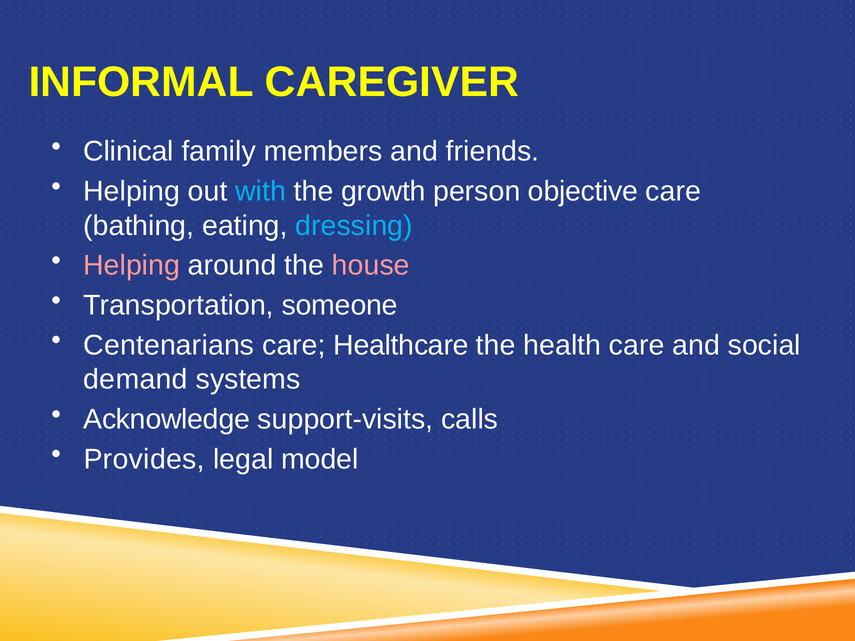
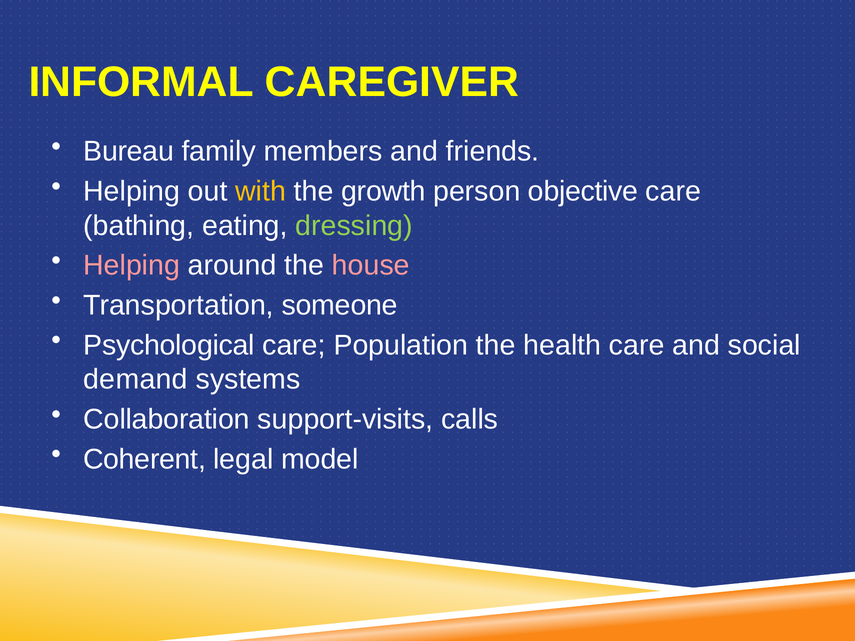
Clinical: Clinical -> Bureau
with colour: light blue -> yellow
dressing colour: light blue -> light green
Centenarians: Centenarians -> Psychological
Healthcare: Healthcare -> Population
Acknowledge: Acknowledge -> Collaboration
Provides: Provides -> Coherent
